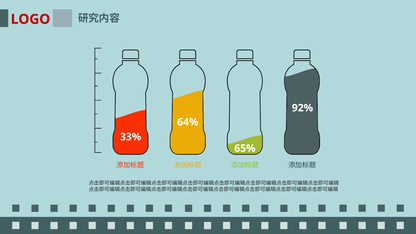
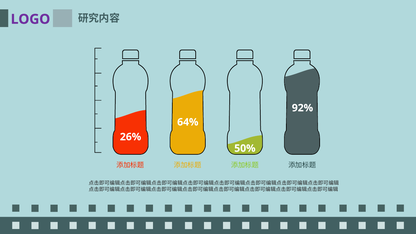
LOGO colour: red -> purple
33%: 33% -> 26%
65%: 65% -> 50%
